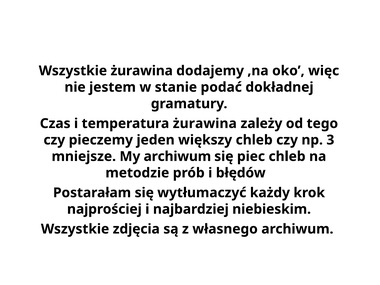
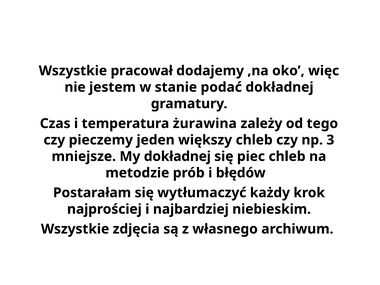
Wszystkie żurawina: żurawina -> pracował
My archiwum: archiwum -> dokładnej
